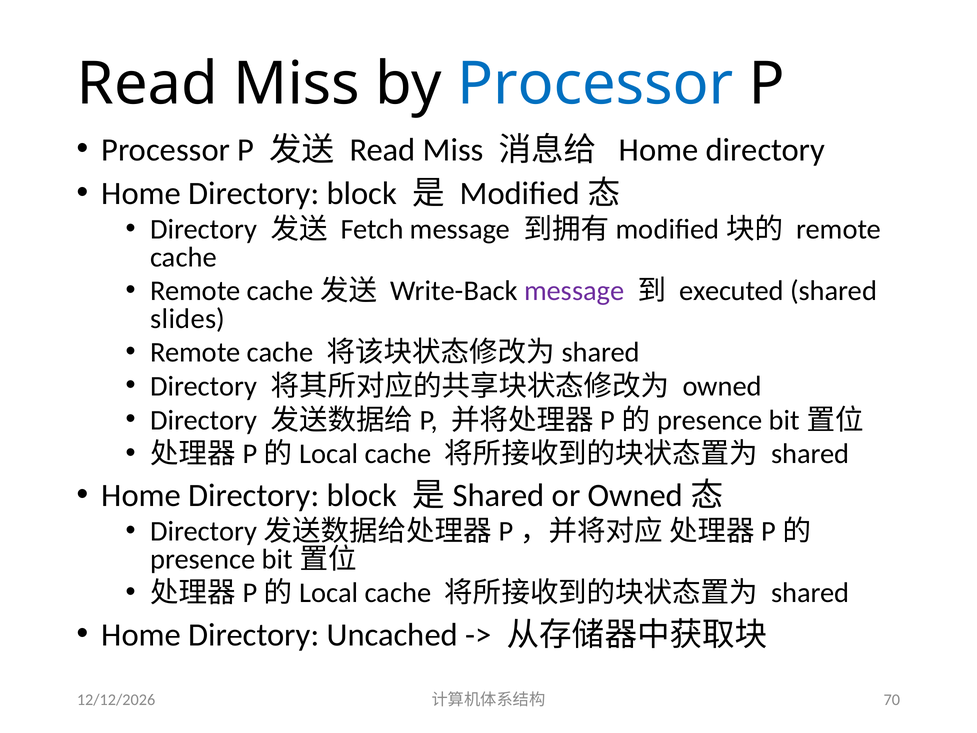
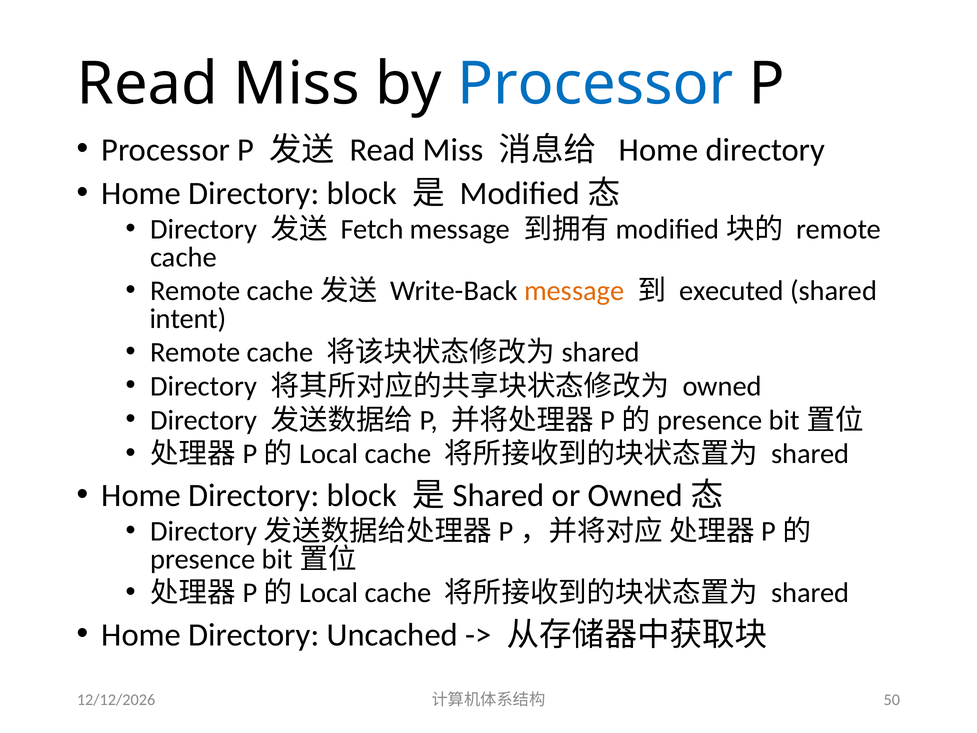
message at (574, 291) colour: purple -> orange
slides: slides -> intent
70: 70 -> 50
